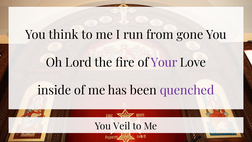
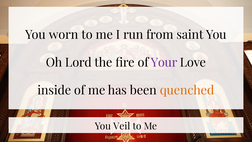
think: think -> worn
gone: gone -> saint
quenched colour: purple -> orange
